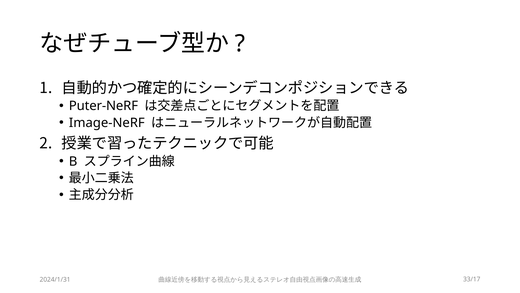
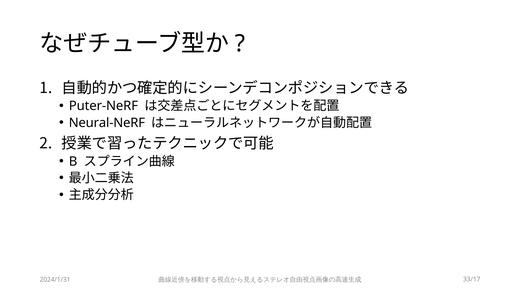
Image-NeRF: Image-NeRF -> Neural-NeRF
